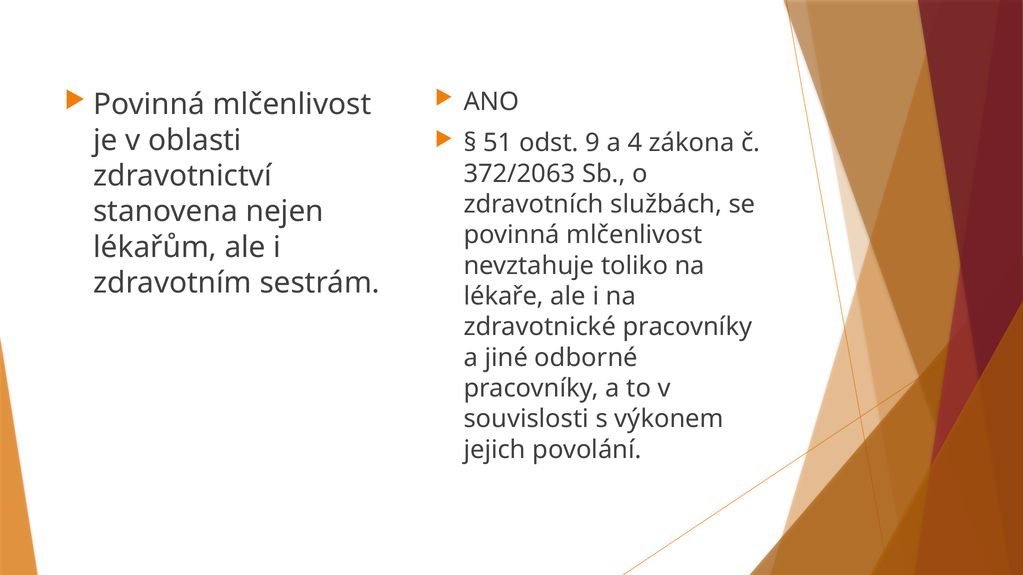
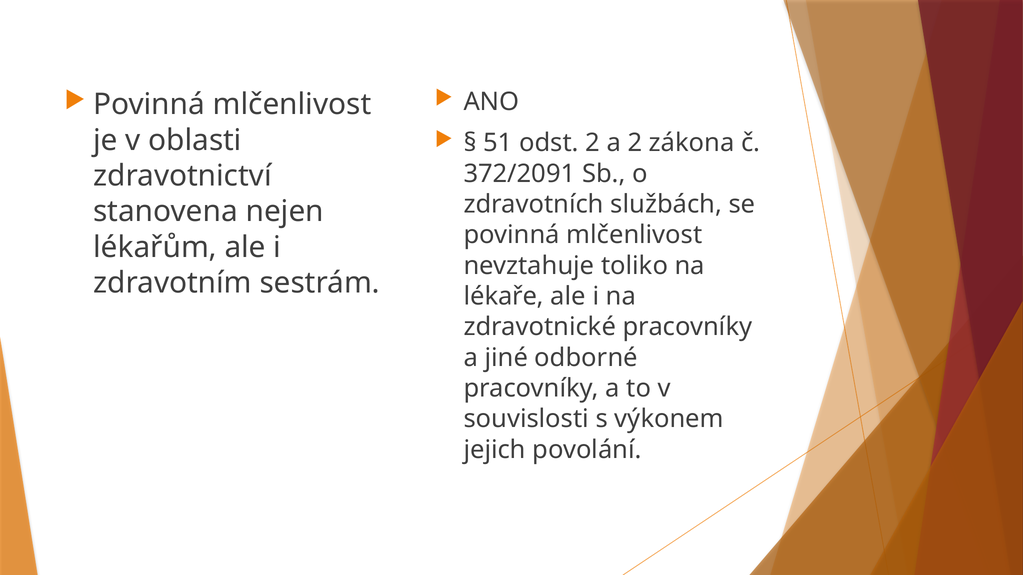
odst 9: 9 -> 2
a 4: 4 -> 2
372/2063: 372/2063 -> 372/2091
